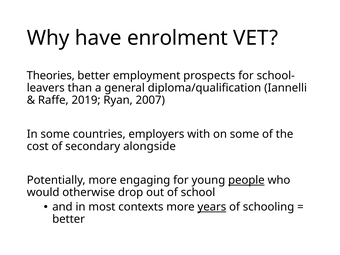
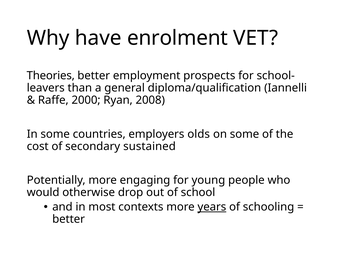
2019: 2019 -> 2000
2007: 2007 -> 2008
with: with -> olds
alongside: alongside -> sustained
people underline: present -> none
